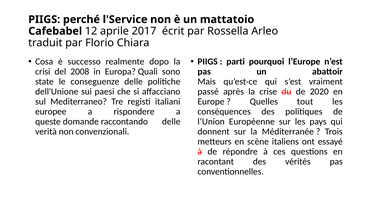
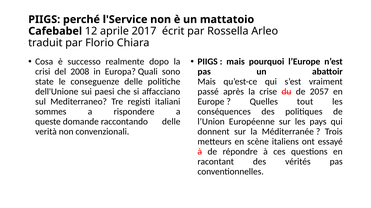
parti at (236, 62): parti -> mais
2020: 2020 -> 2057
europee: europee -> sommes
